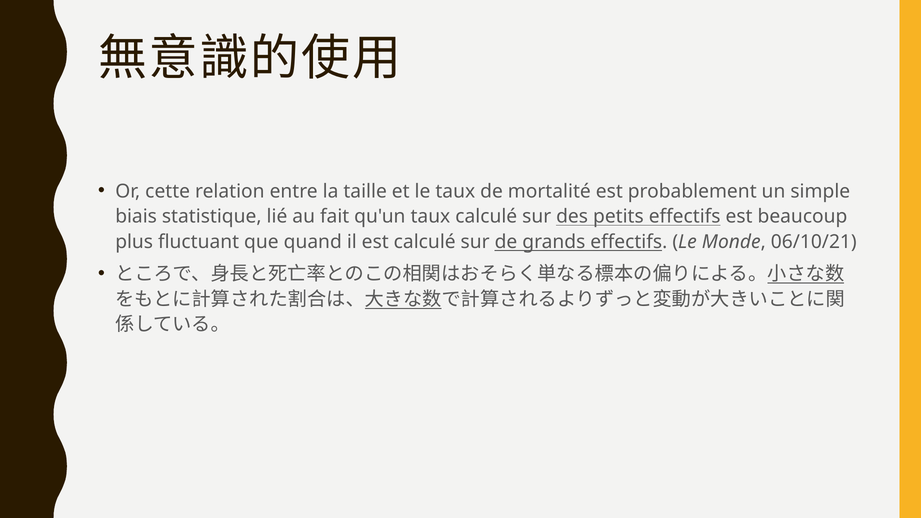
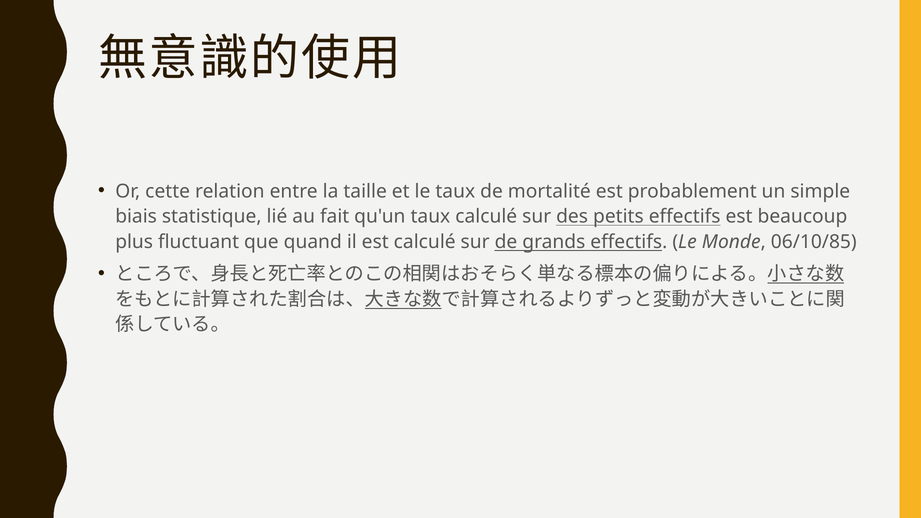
06/10/21: 06/10/21 -> 06/10/85
